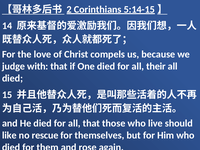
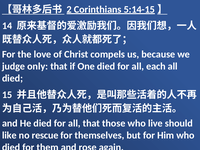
with: with -> only
their: their -> each
